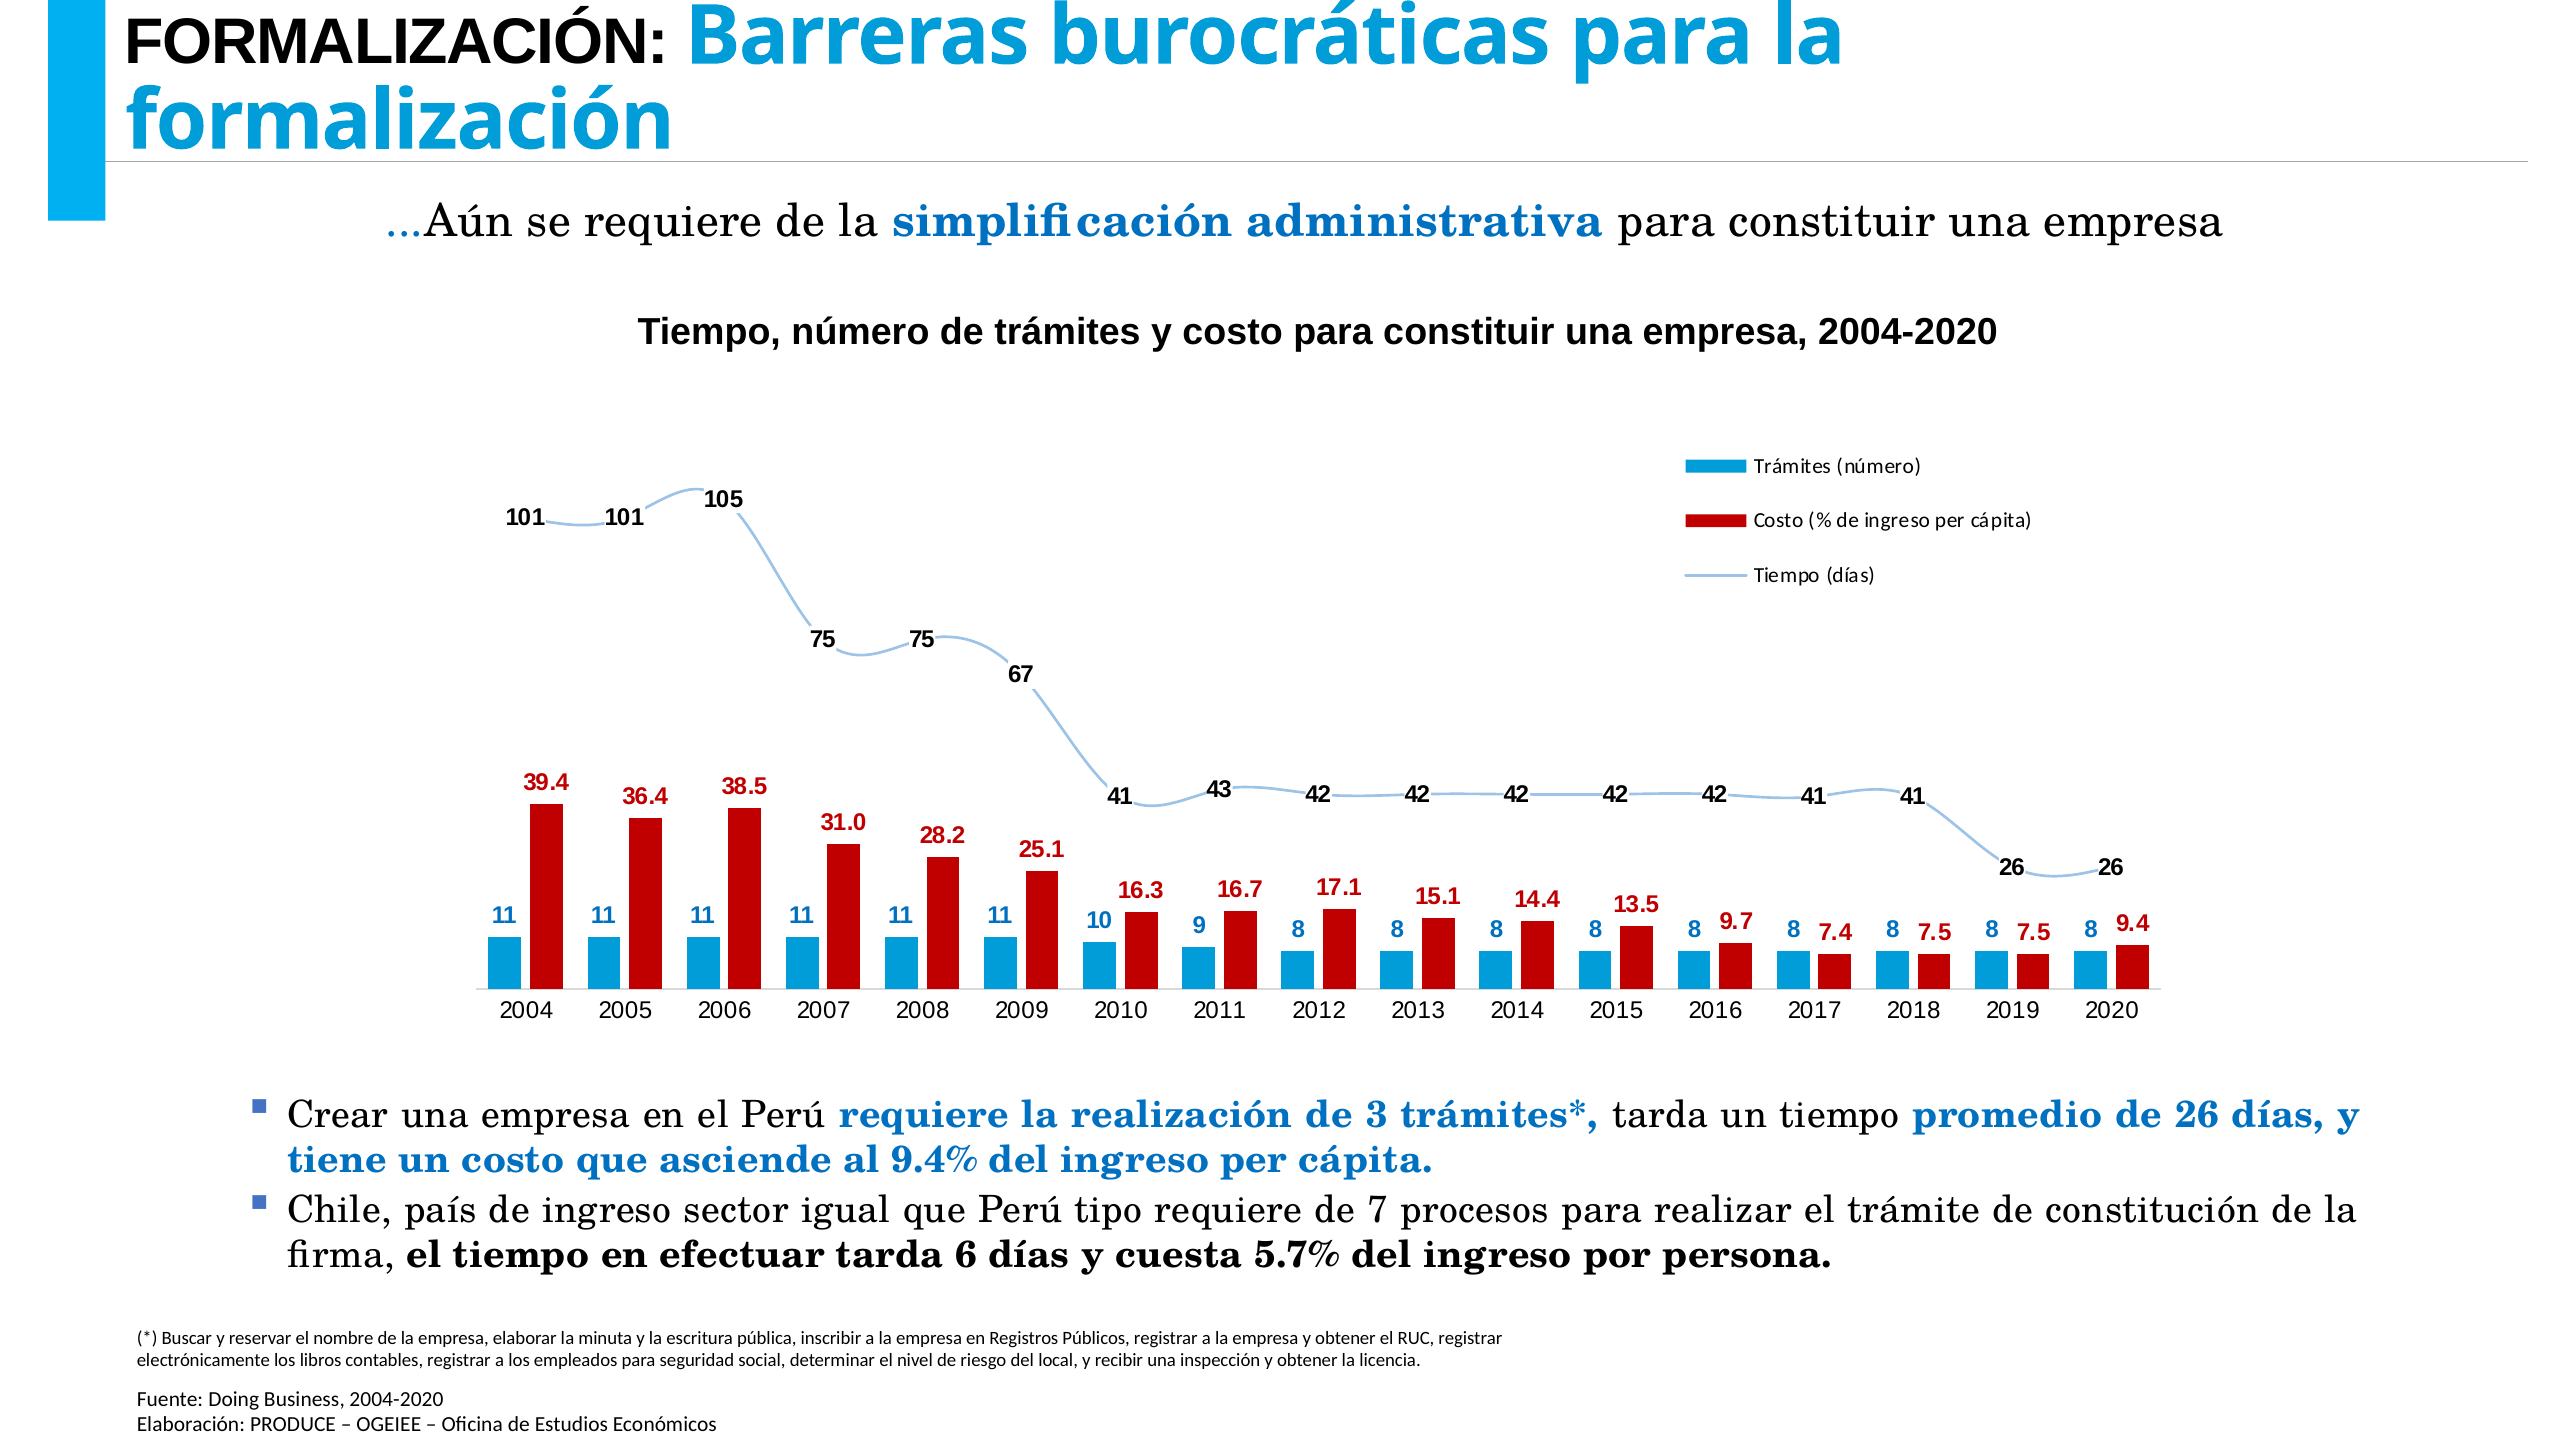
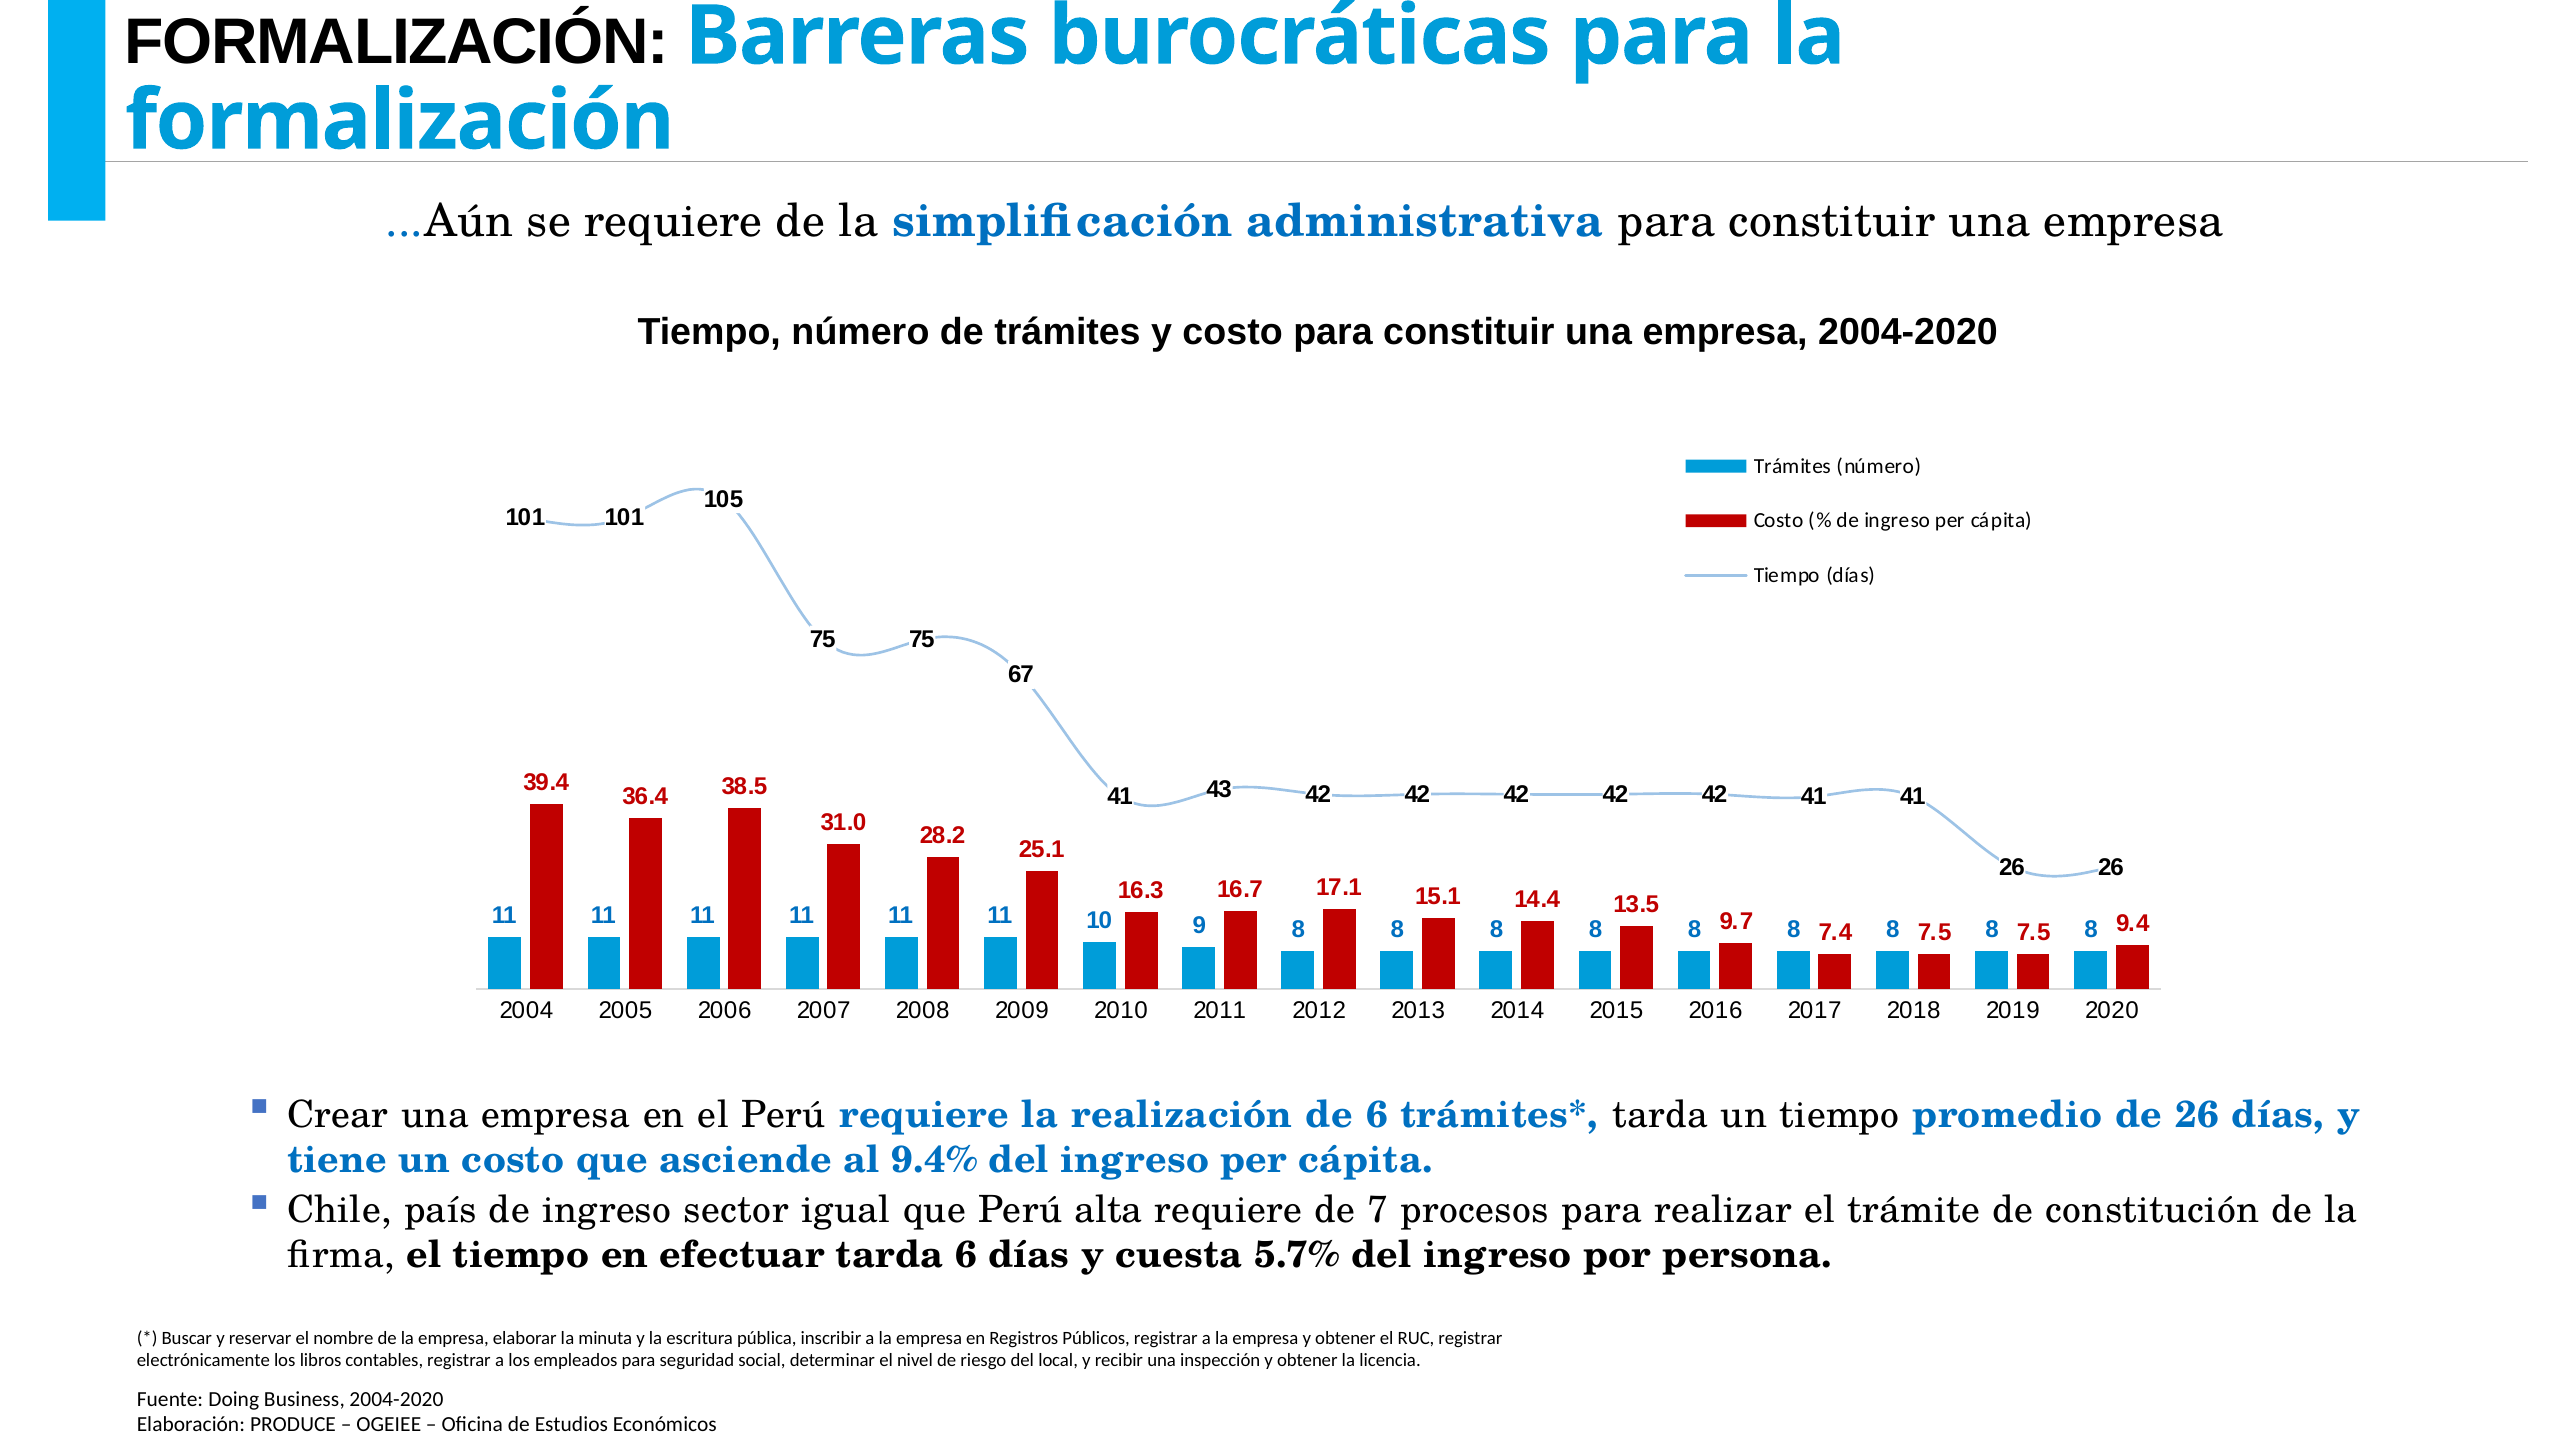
de 3: 3 -> 6
tipo: tipo -> alta
